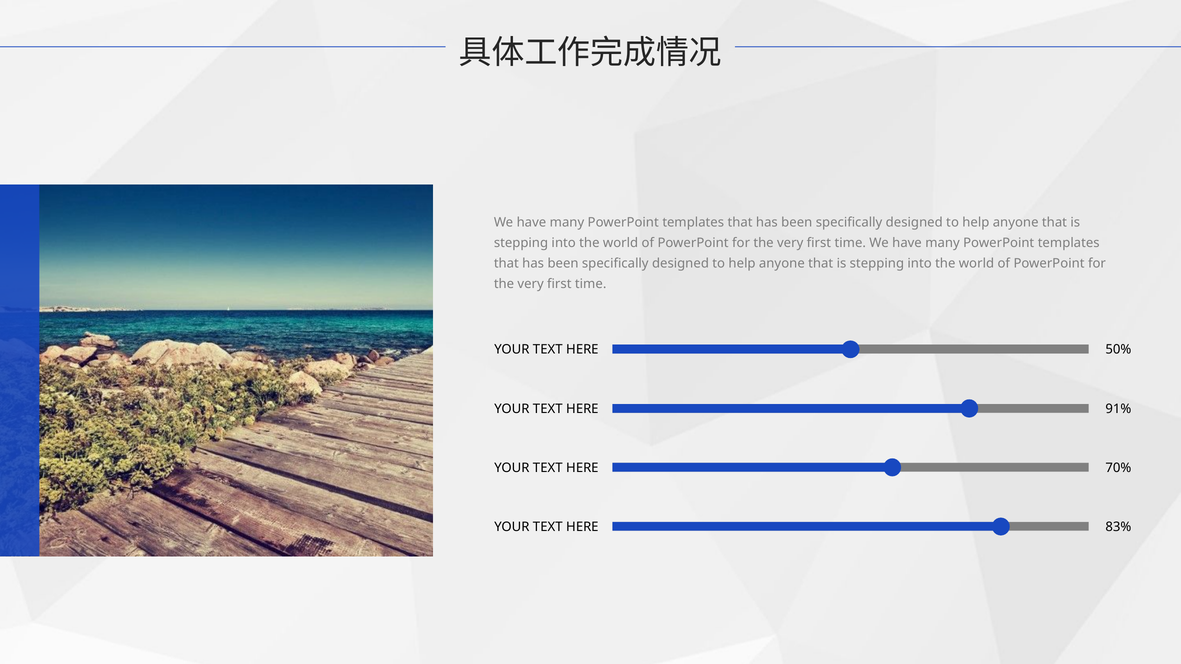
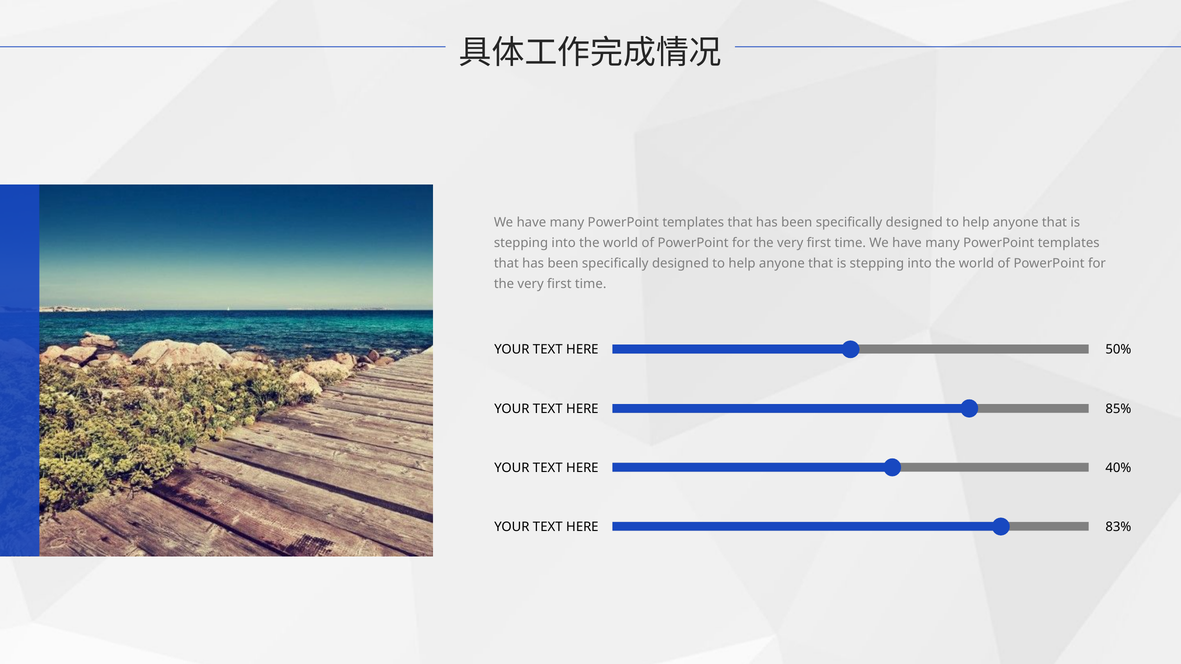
91%: 91% -> 85%
70%: 70% -> 40%
